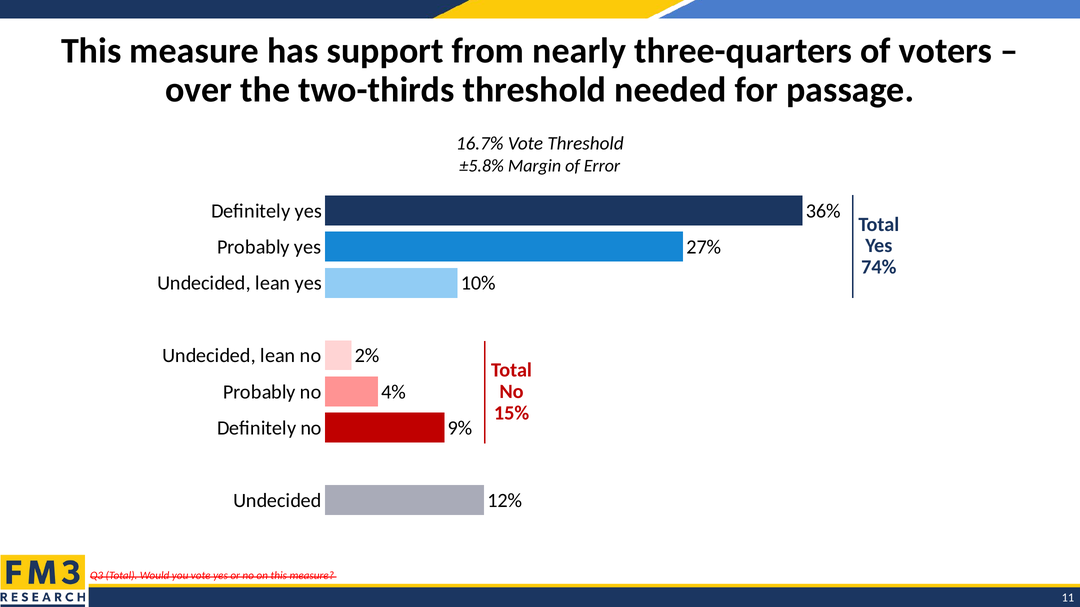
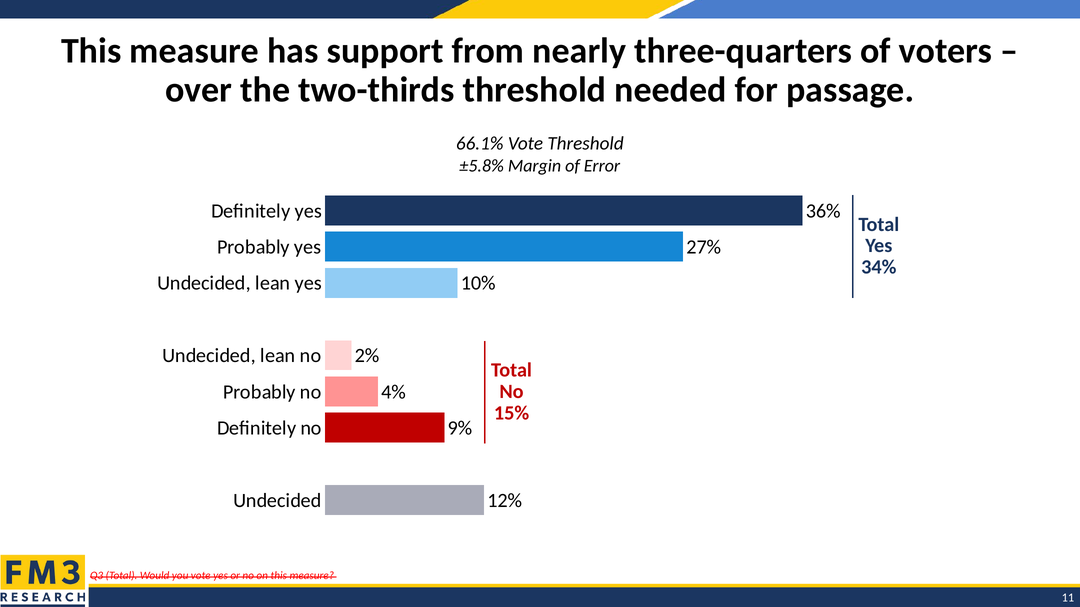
16.7%: 16.7% -> 66.1%
74%: 74% -> 34%
